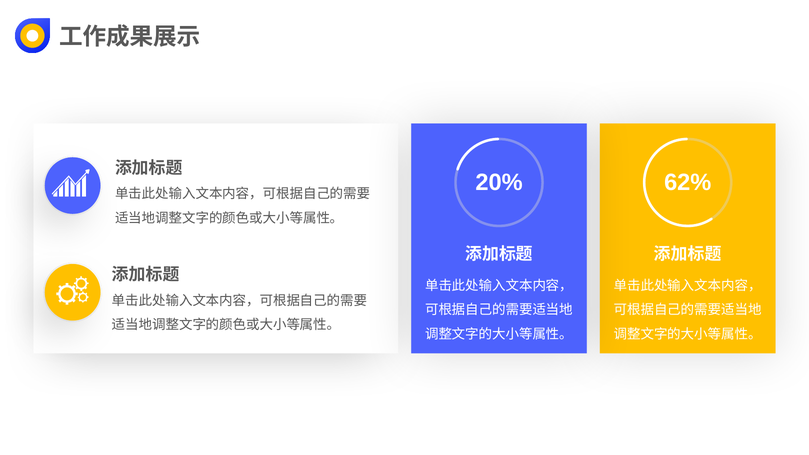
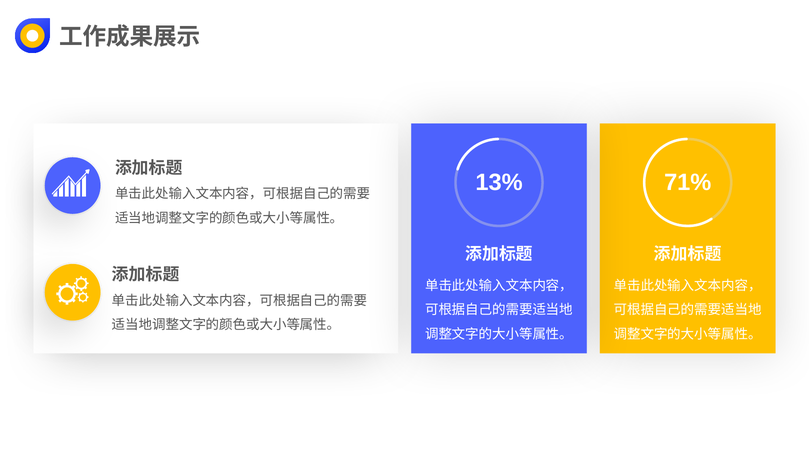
20%: 20% -> 13%
62%: 62% -> 71%
